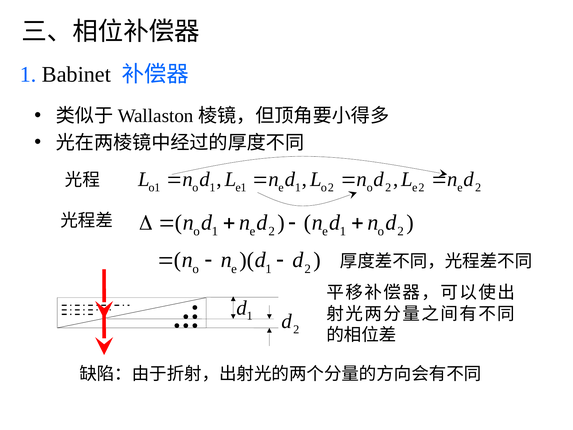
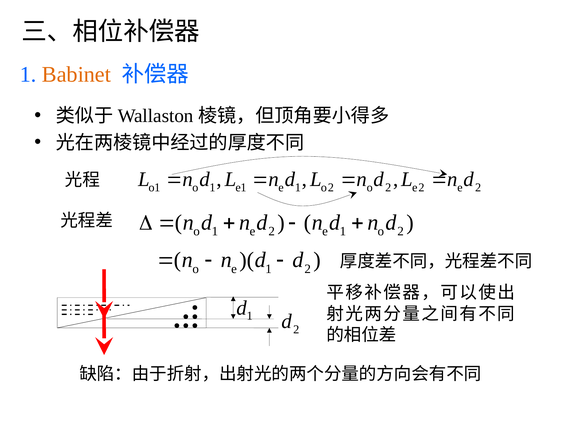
Babinet colour: black -> orange
